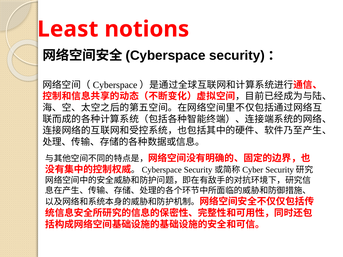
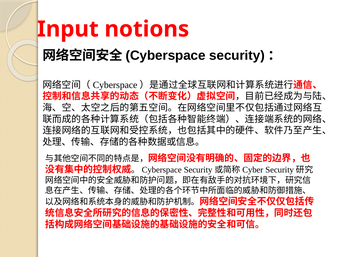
Least: Least -> Input
